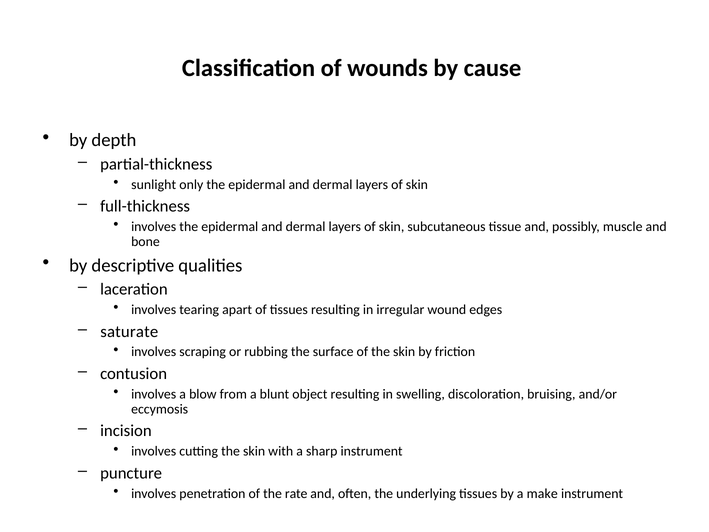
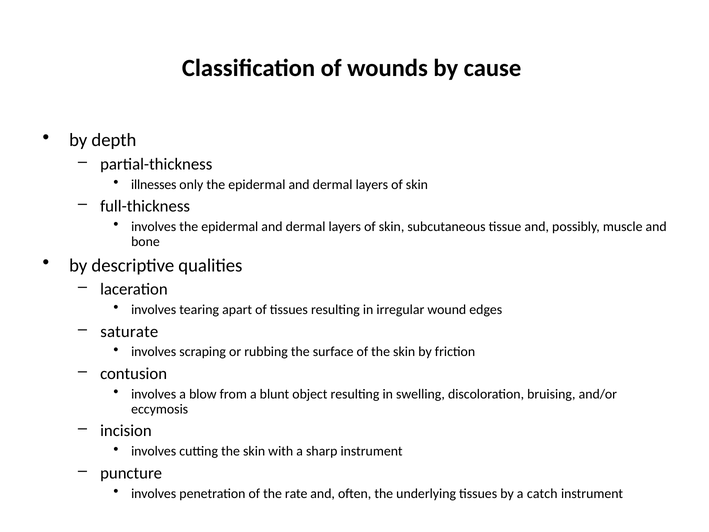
sunlight: sunlight -> illnesses
make: make -> catch
